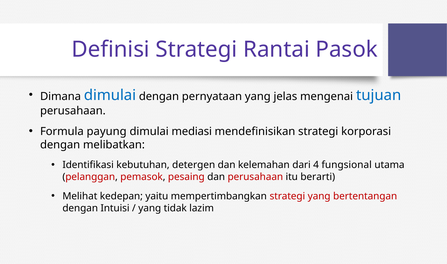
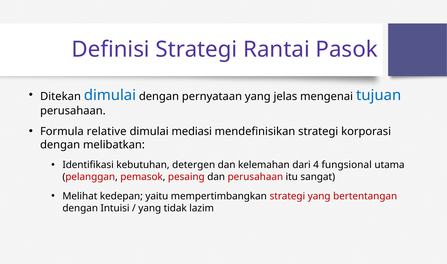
Dimana: Dimana -> Ditekan
payung: payung -> relative
berarti: berarti -> sangat
